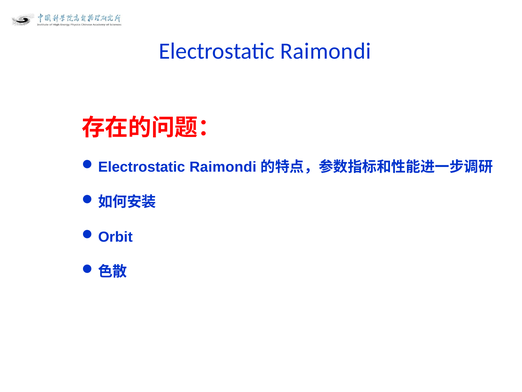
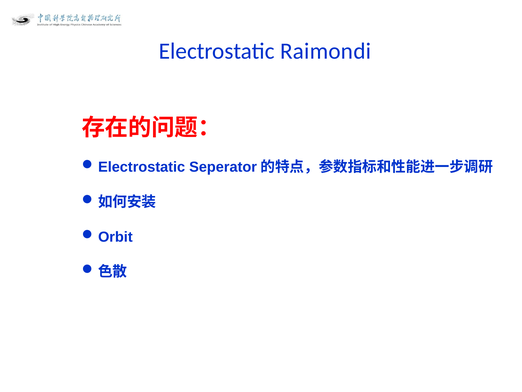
Raimondi at (223, 167): Raimondi -> Seperator
